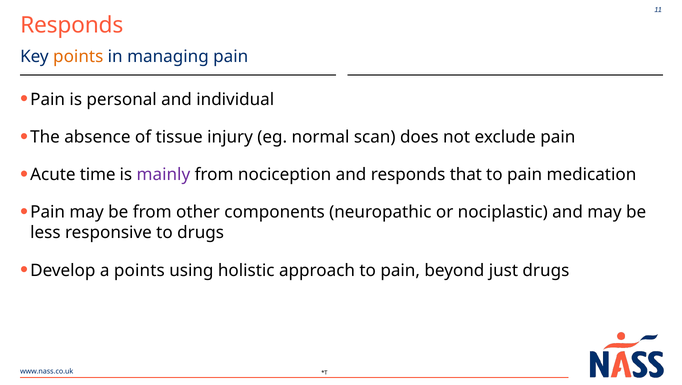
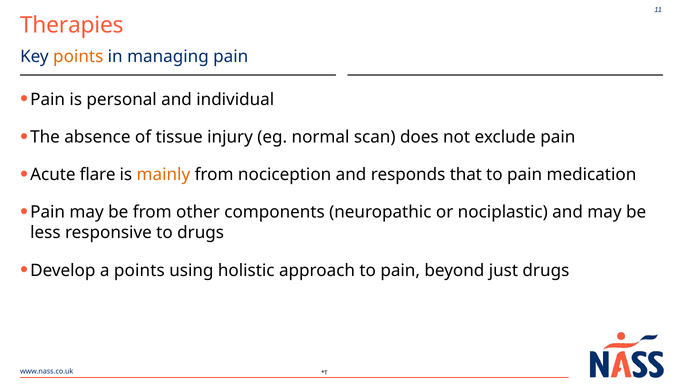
Responds at (72, 25): Responds -> Therapies
time: time -> flare
mainly colour: purple -> orange
